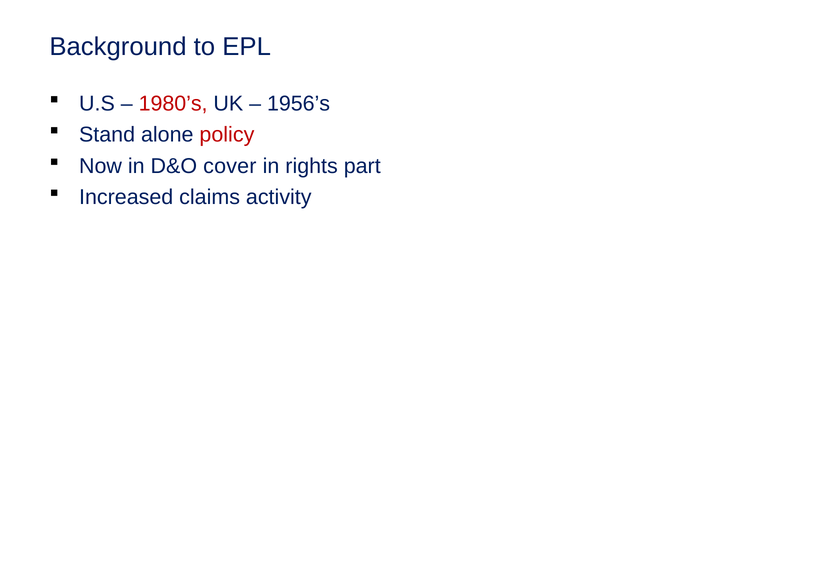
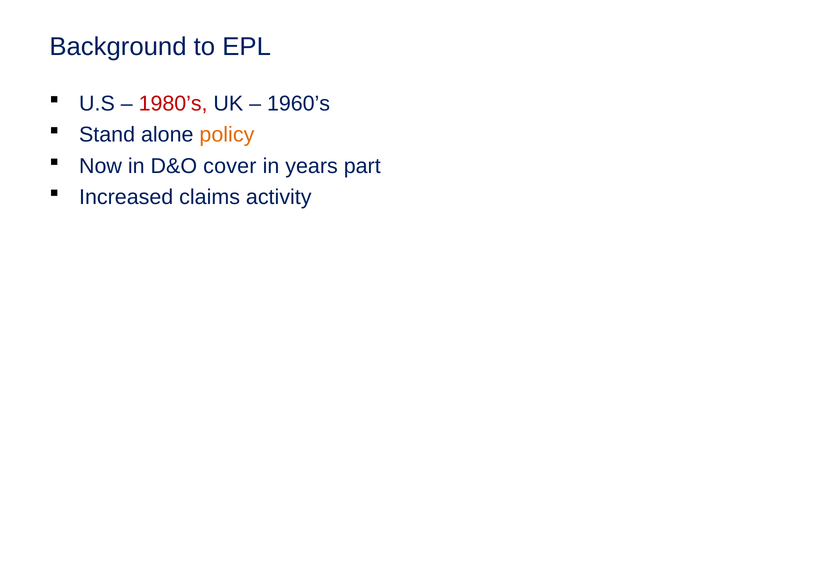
1956’s: 1956’s -> 1960’s
policy colour: red -> orange
rights: rights -> years
